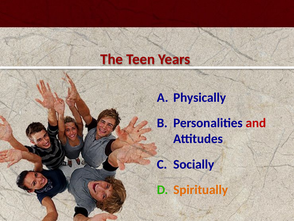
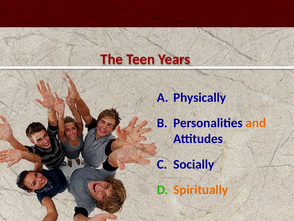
and colour: red -> orange
